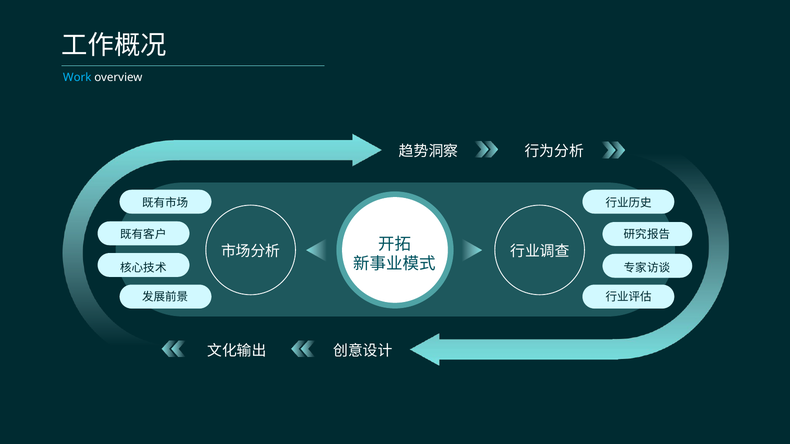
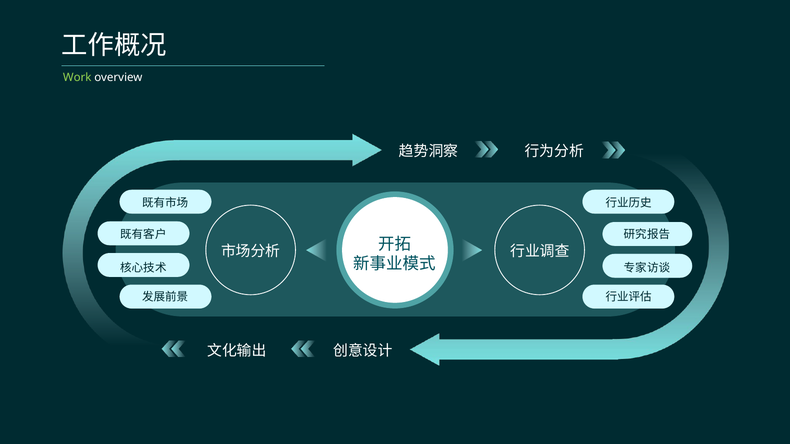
Work colour: light blue -> light green
